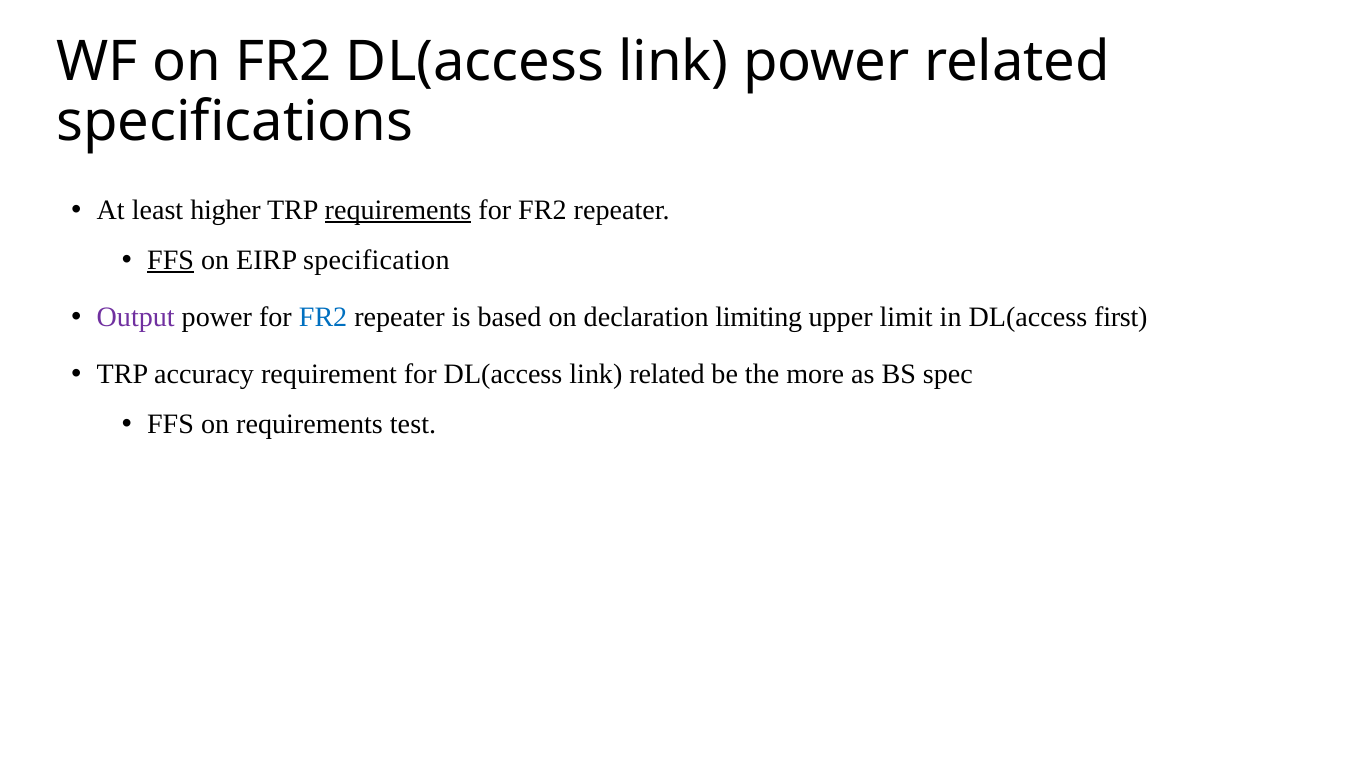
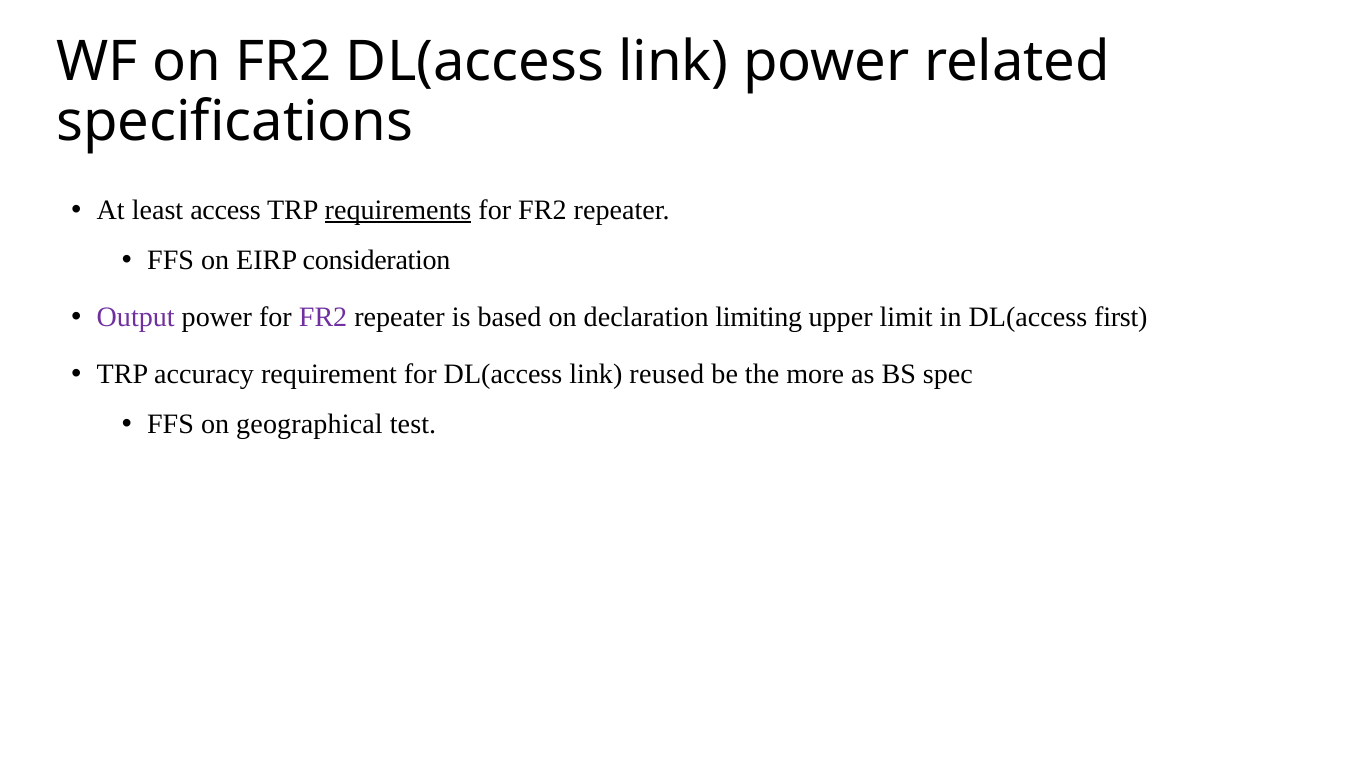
higher: higher -> access
FFS at (171, 260) underline: present -> none
specification: specification -> consideration
FR2 at (323, 317) colour: blue -> purple
link related: related -> reused
on requirements: requirements -> geographical
